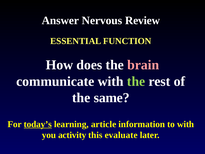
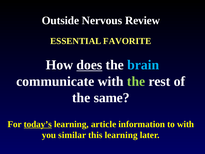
Answer: Answer -> Outside
FUNCTION: FUNCTION -> FAVORITE
does underline: none -> present
brain colour: pink -> light blue
activity: activity -> similar
this evaluate: evaluate -> learning
